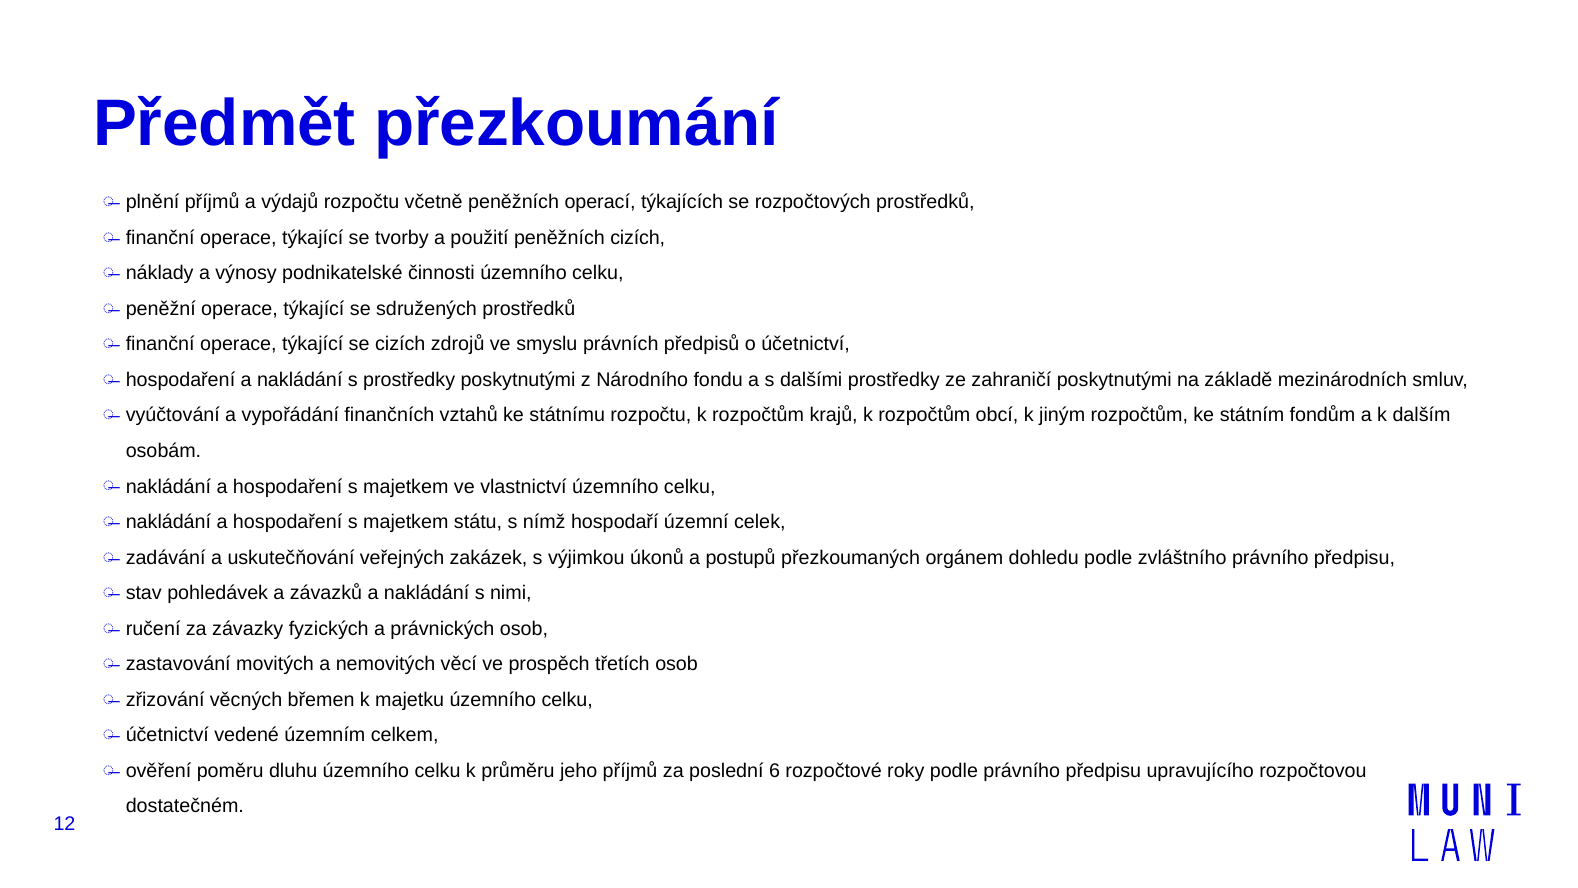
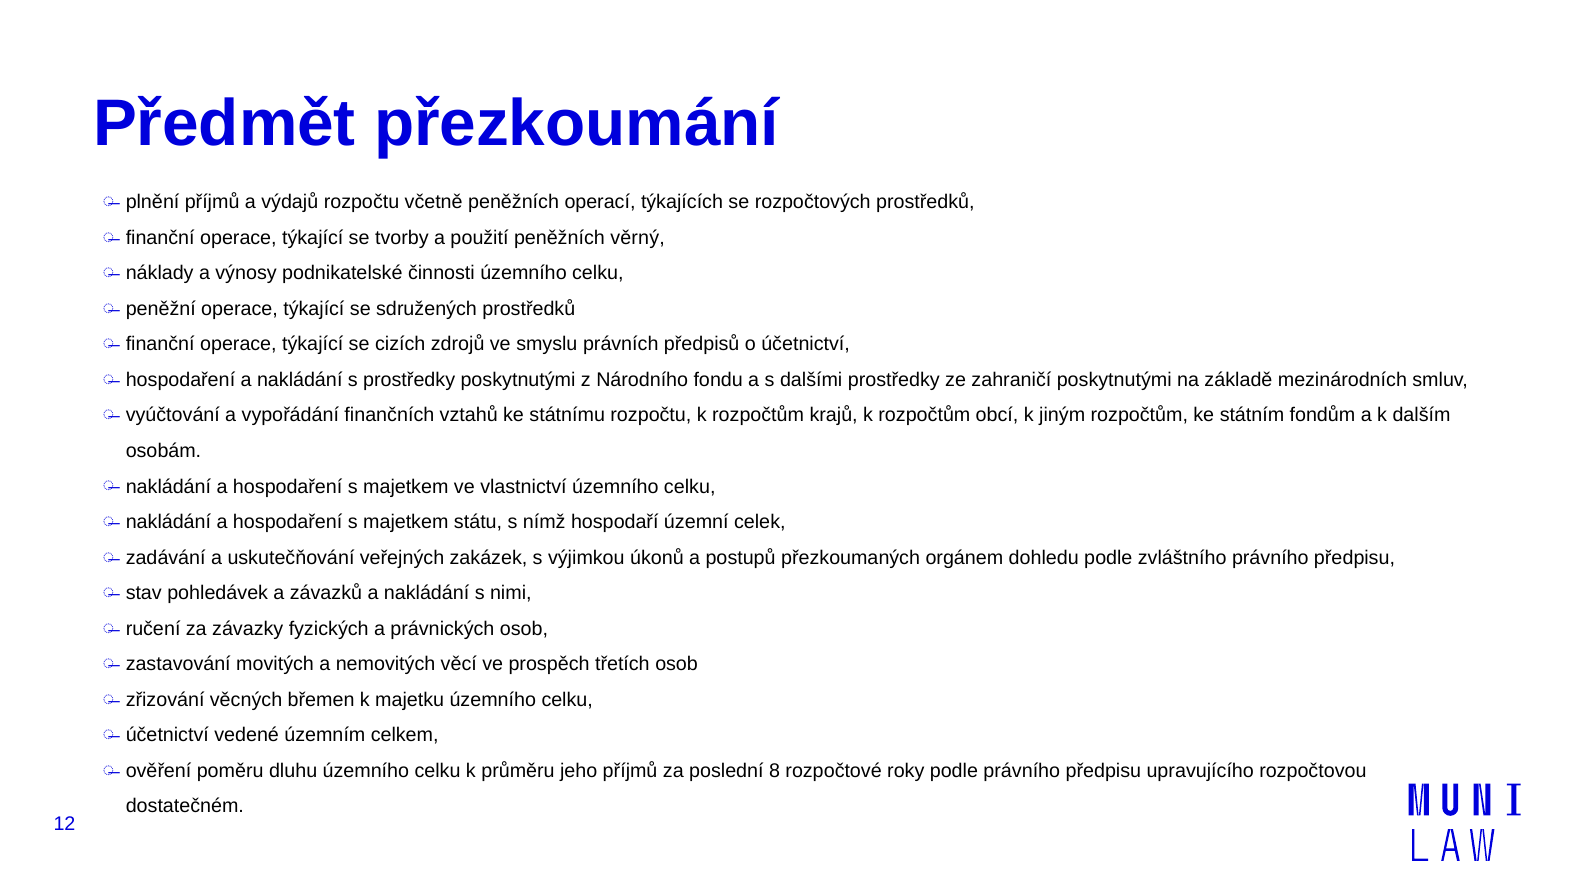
peněžních cizích: cizích -> věrný
6: 6 -> 8
